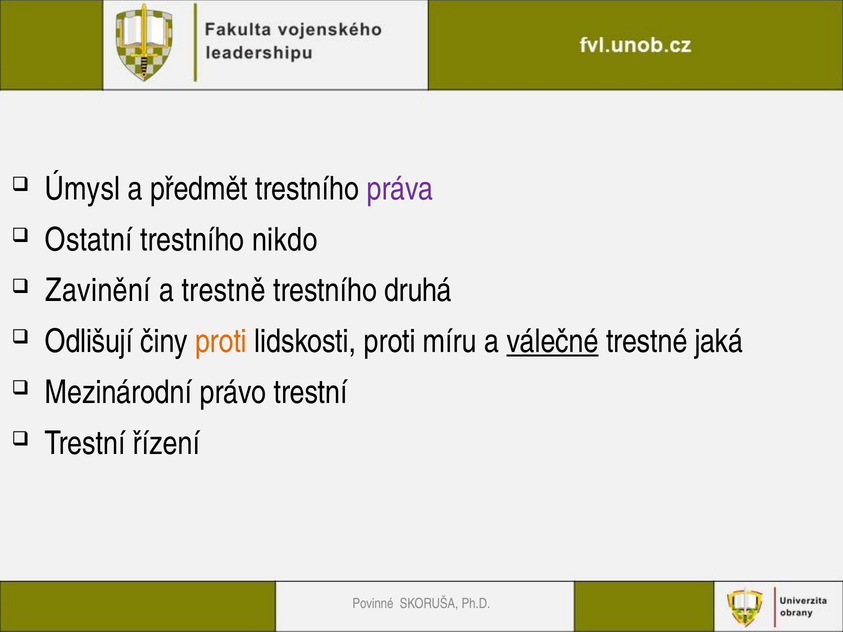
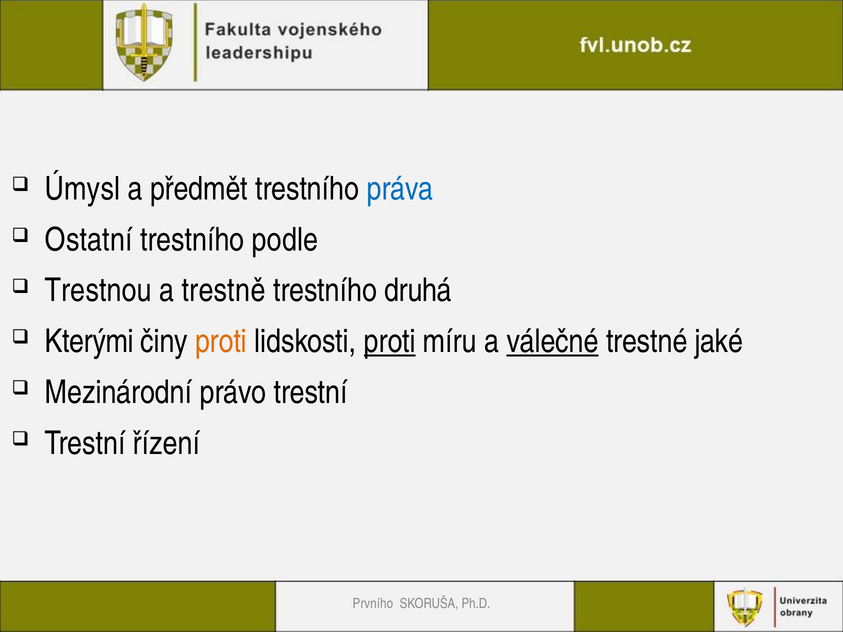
práva colour: purple -> blue
nikdo: nikdo -> podle
Zavinění: Zavinění -> Trestnou
Odlišují: Odlišují -> Kterými
proti at (390, 342) underline: none -> present
jaká: jaká -> jaké
Povinné: Povinné -> Prvního
